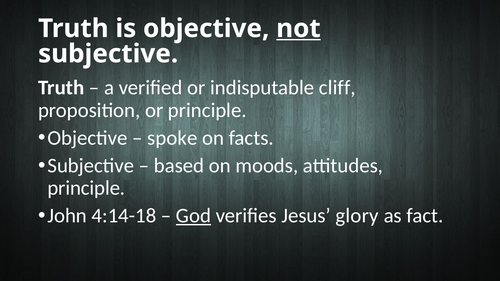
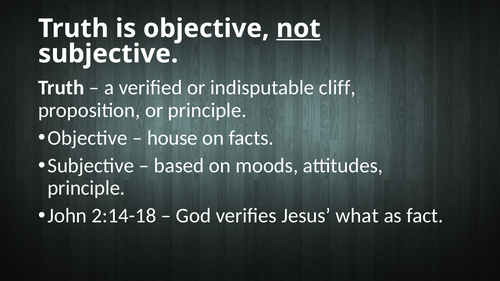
spoke: spoke -> house
4:14-18: 4:14-18 -> 2:14-18
God underline: present -> none
glory: glory -> what
